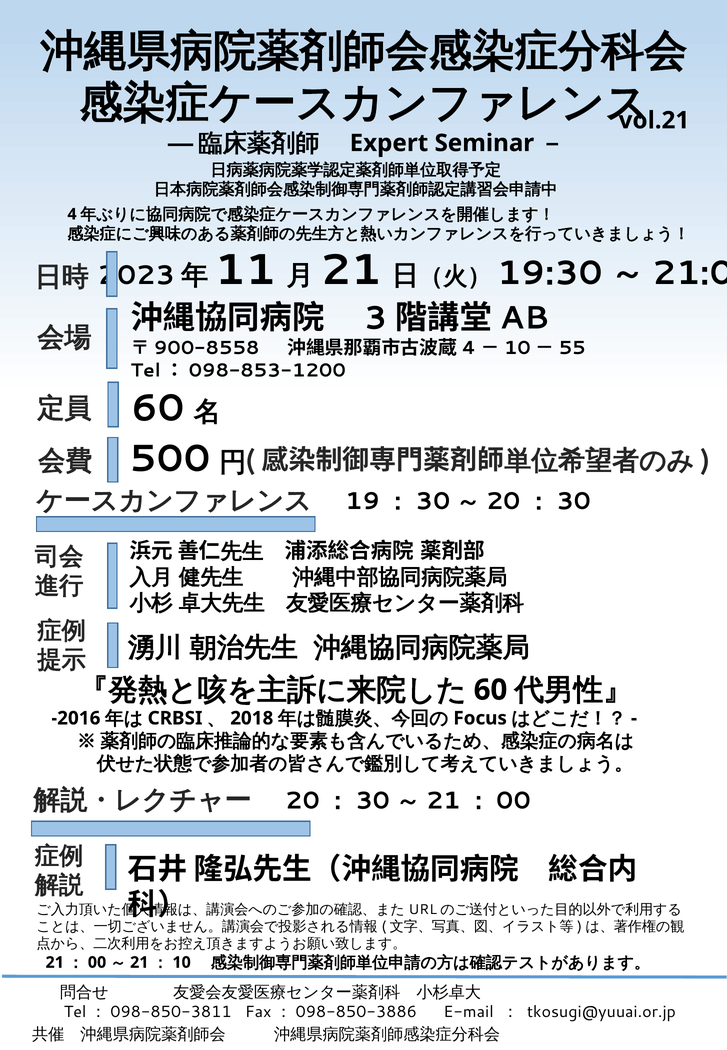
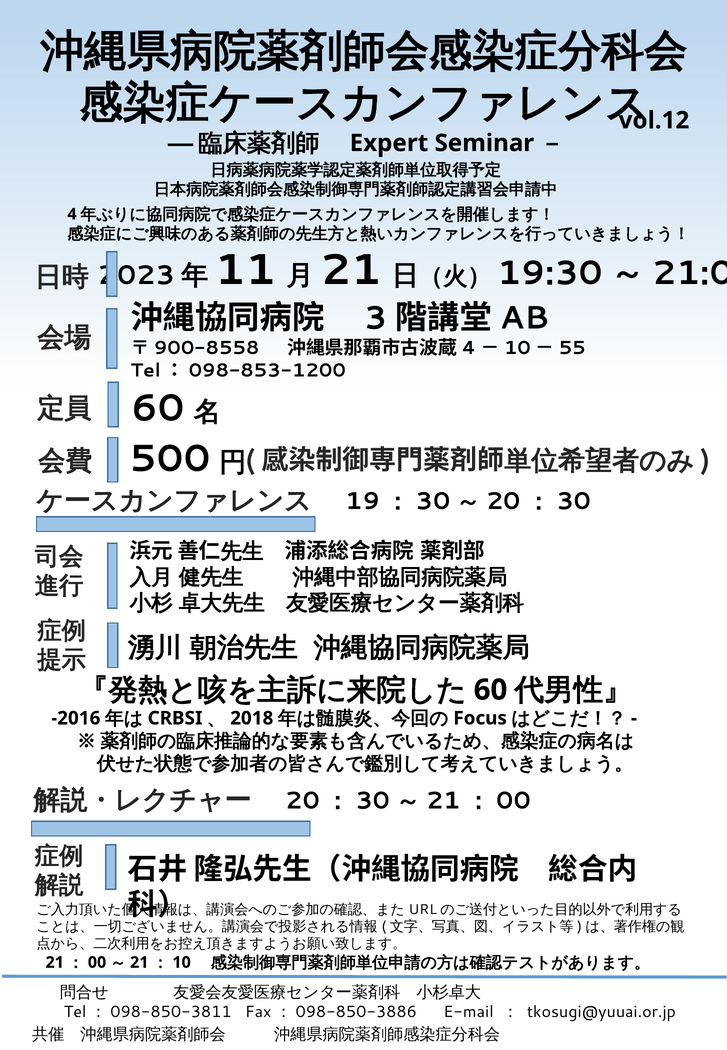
vol.21: vol.21 -> vol.12
